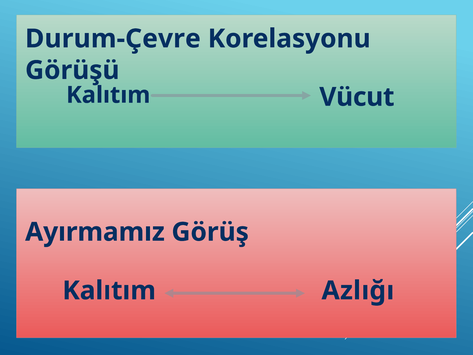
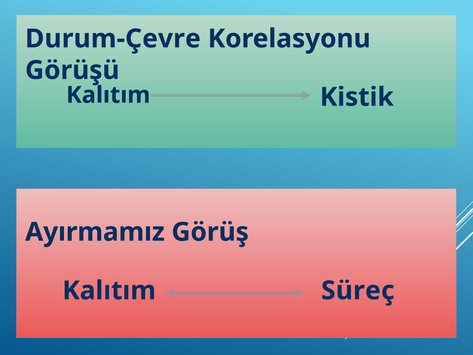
Vücut: Vücut -> Kistik
Azlığı: Azlığı -> Süreç
